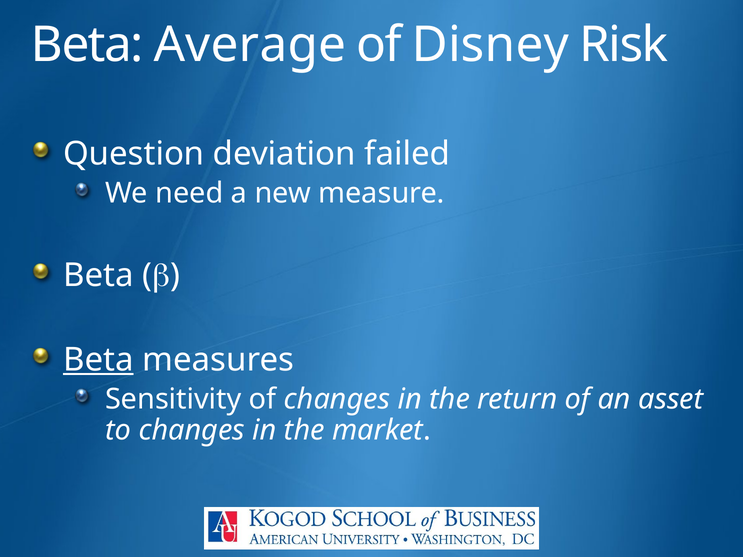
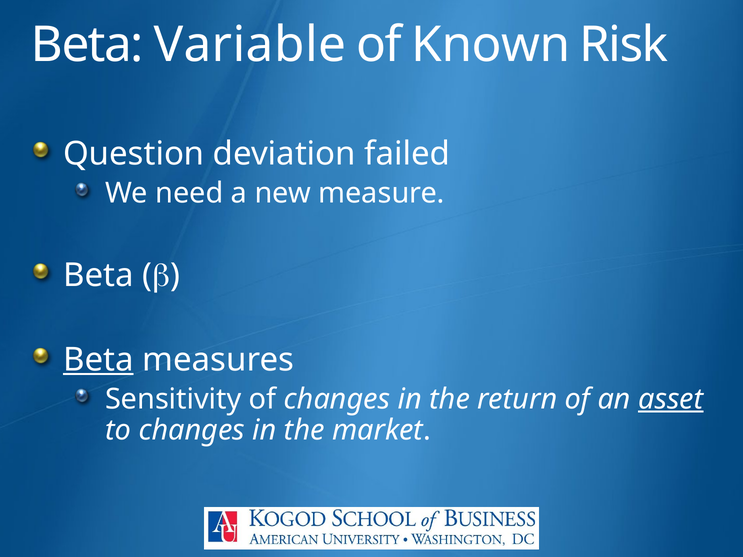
Average: Average -> Variable
Disney: Disney -> Known
asset underline: none -> present
